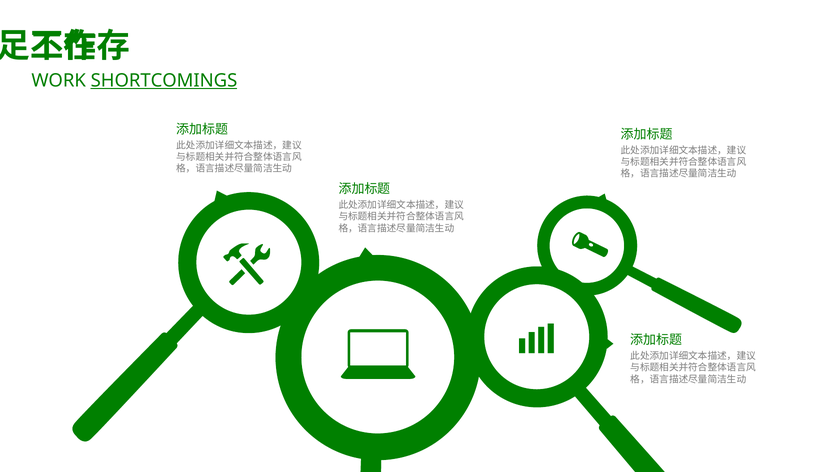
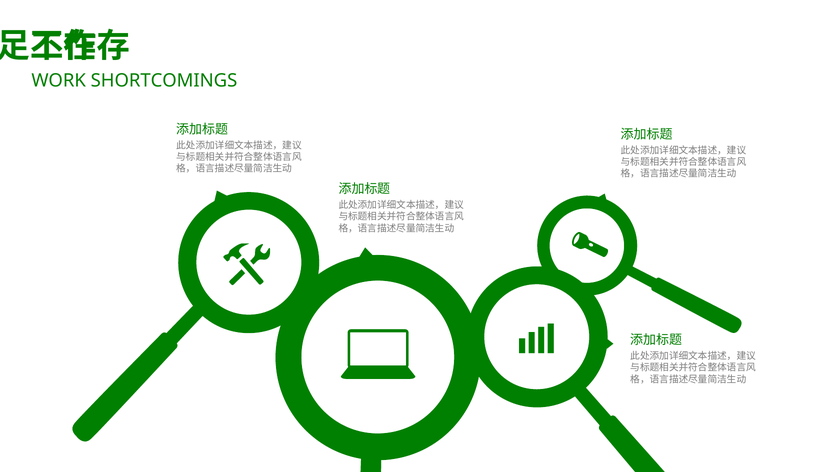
SHORTCOMINGS underline: present -> none
